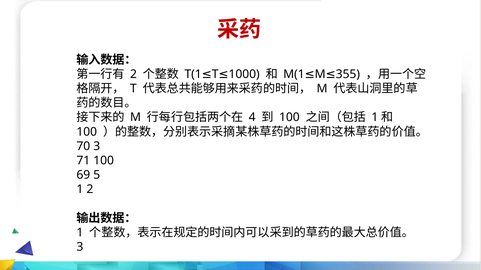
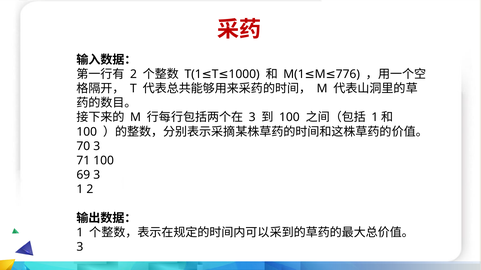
355: 355 -> 776
4 at (252, 118): 4 -> 3
69 5: 5 -> 3
